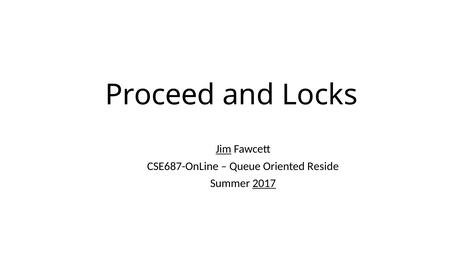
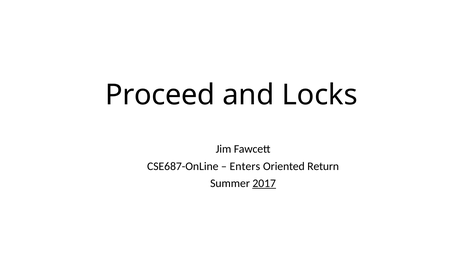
Jim underline: present -> none
Queue: Queue -> Enters
Reside: Reside -> Return
